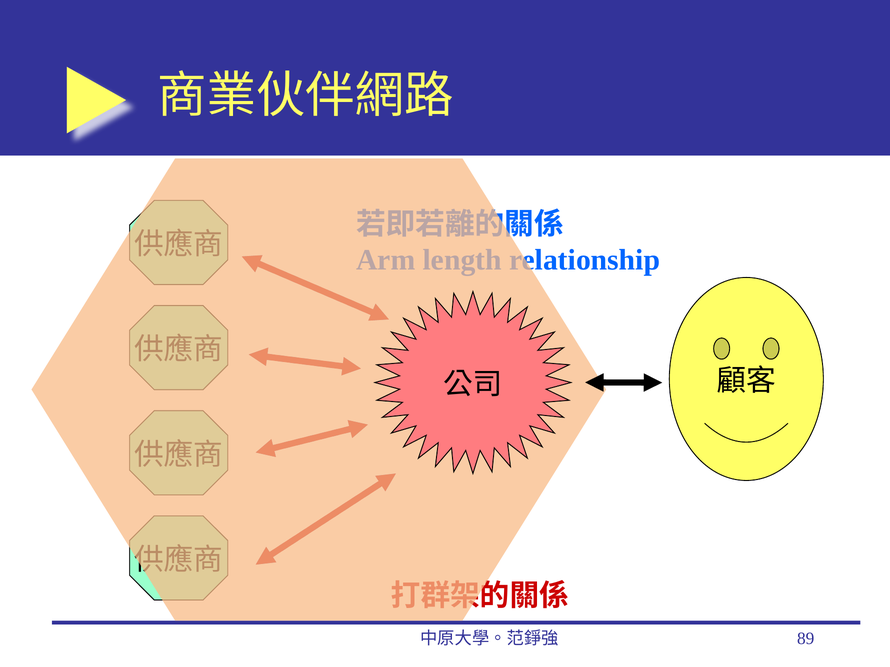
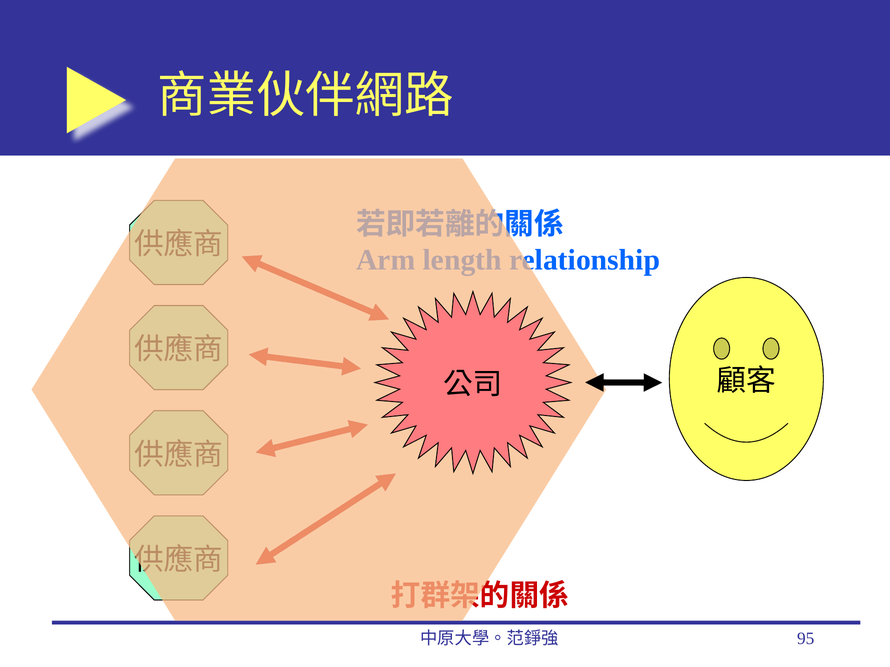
89: 89 -> 95
